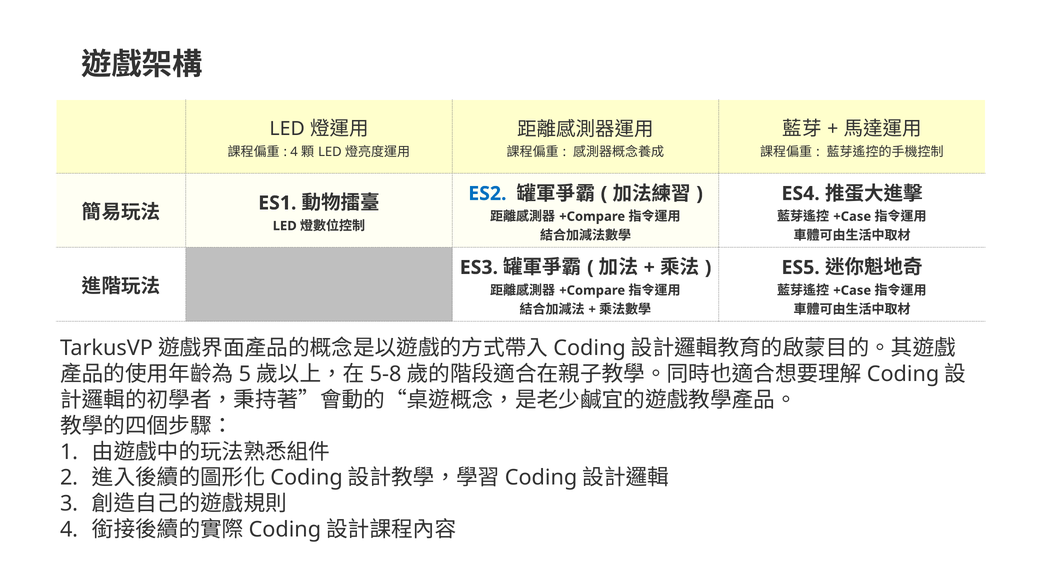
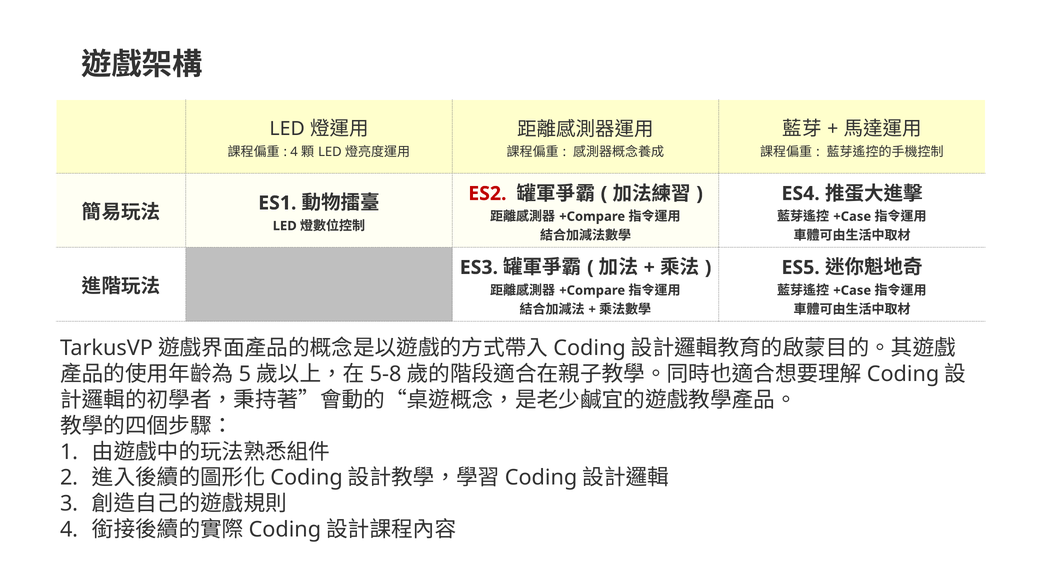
ES2 colour: blue -> red
